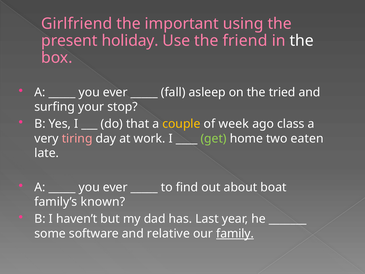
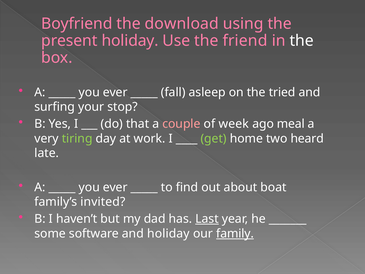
Girlfriend: Girlfriend -> Boyfriend
important: important -> download
couple colour: yellow -> pink
class: class -> meal
tiring colour: pink -> light green
eaten: eaten -> heard
known: known -> invited
Last underline: none -> present
and relative: relative -> holiday
